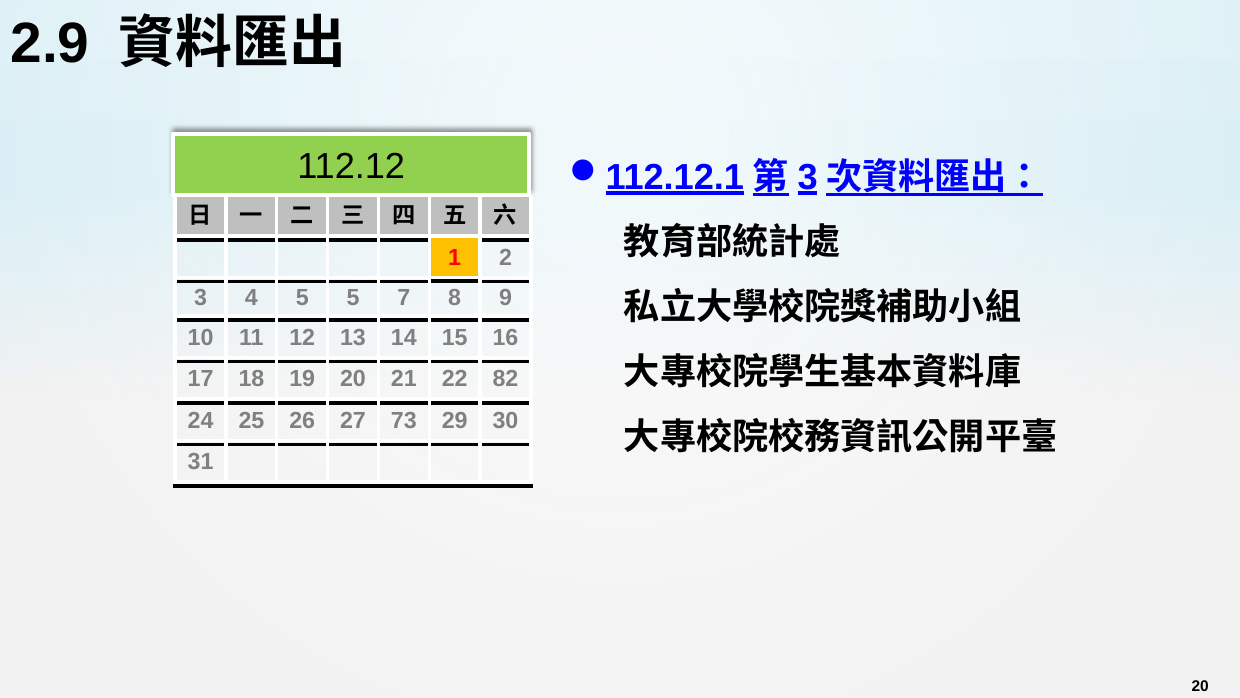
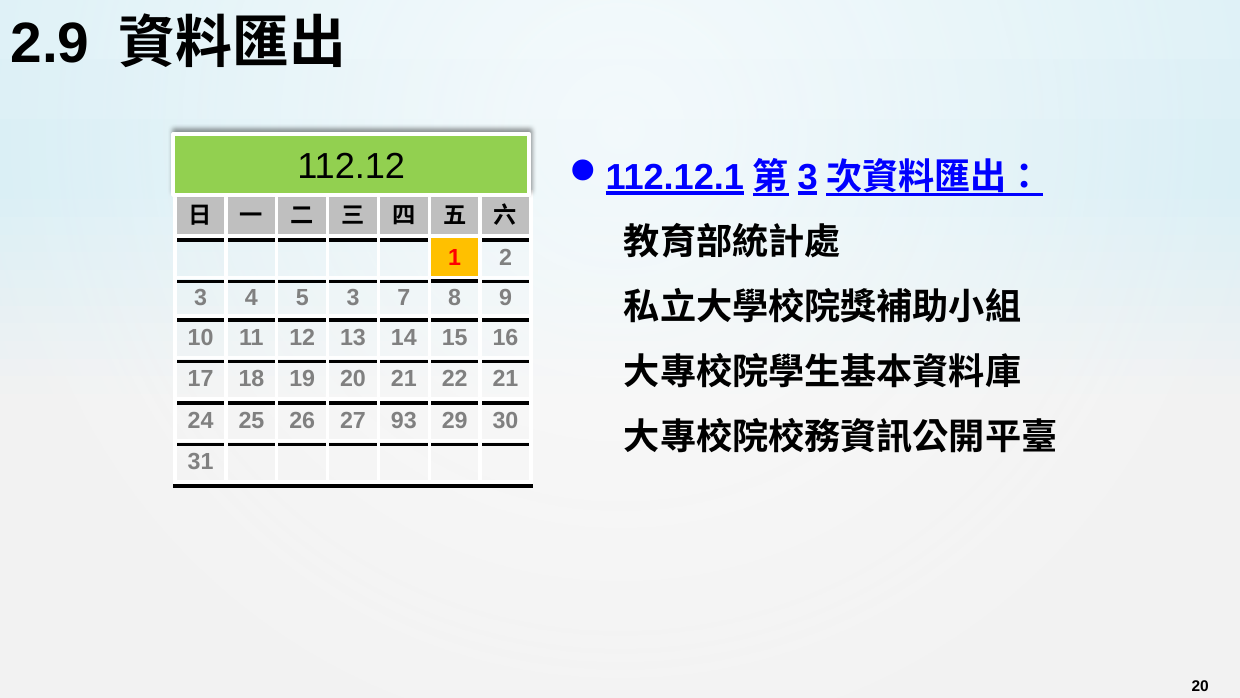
5 5: 5 -> 3
22 82: 82 -> 21
73: 73 -> 93
